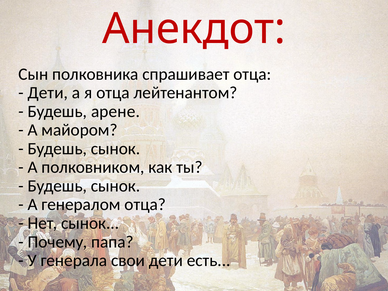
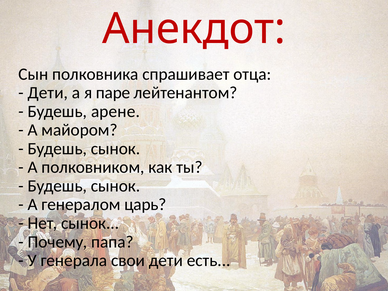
я отца: отца -> паре
генералом отца: отца -> царь
